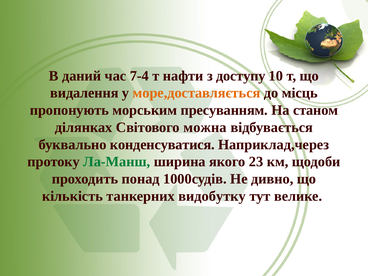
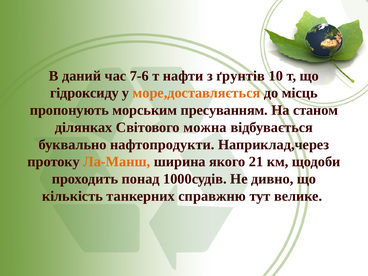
7-4: 7-4 -> 7-6
доступу: доступу -> ґрунтів
видалення: видалення -> гідроксиду
конденсуватися: конденсуватися -> нафтопродукти
Ла-Манш colour: green -> orange
23: 23 -> 21
видобутку: видобутку -> справжню
